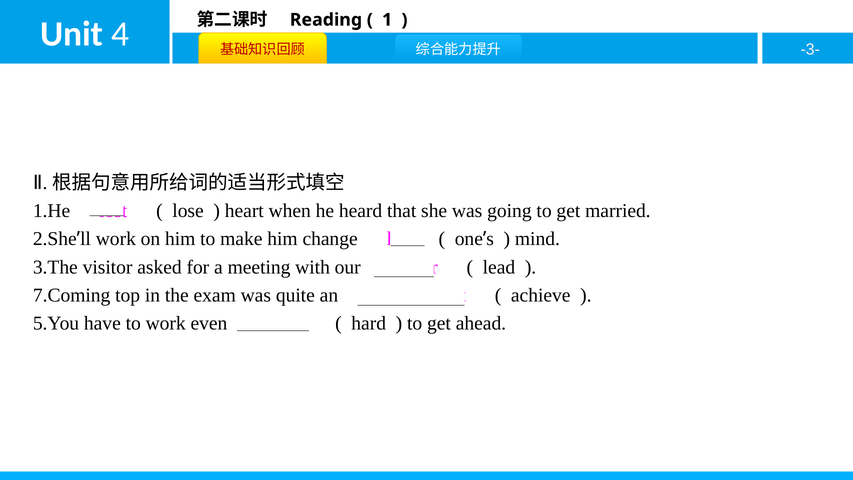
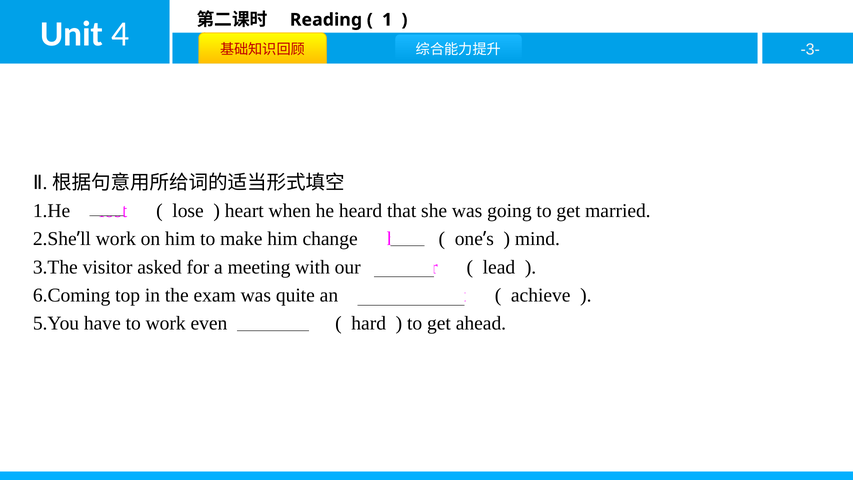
7.Coming: 7.Coming -> 6.Coming
